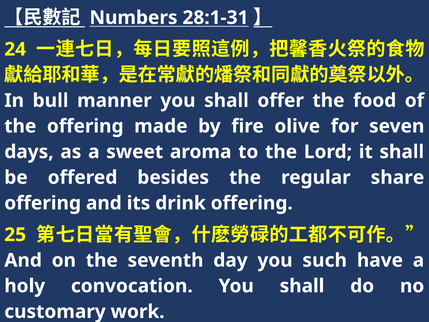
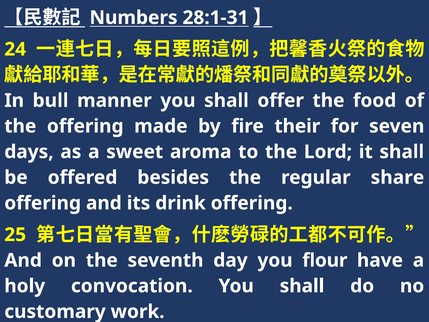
olive: olive -> their
such: such -> flour
